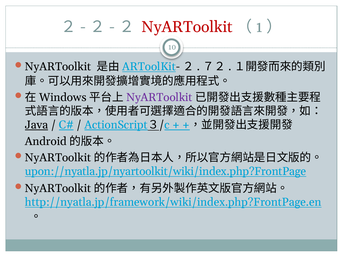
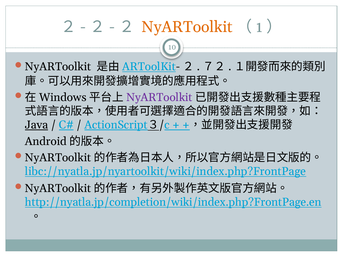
NyARToolkit at (187, 27) colour: red -> orange
upon://nyatla.jp/nyartoolkit/wiki/index.php?FrontPage: upon://nyatla.jp/nyartoolkit/wiki/index.php?FrontPage -> libc://nyatla.jp/nyartoolkit/wiki/index.php?FrontPage
http://nyatla.jp/framework/wiki/index.php?FrontPage.en: http://nyatla.jp/framework/wiki/index.php?FrontPage.en -> http://nyatla.jp/completion/wiki/index.php?FrontPage.en
